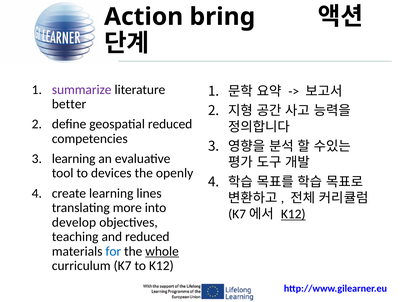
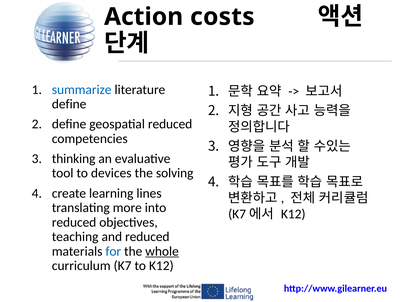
bring: bring -> costs
summarize colour: purple -> blue
better at (69, 104): better -> define
learning at (74, 159): learning -> thinking
openly: openly -> solving
K12 at (293, 214) underline: present -> none
develop at (74, 222): develop -> reduced
